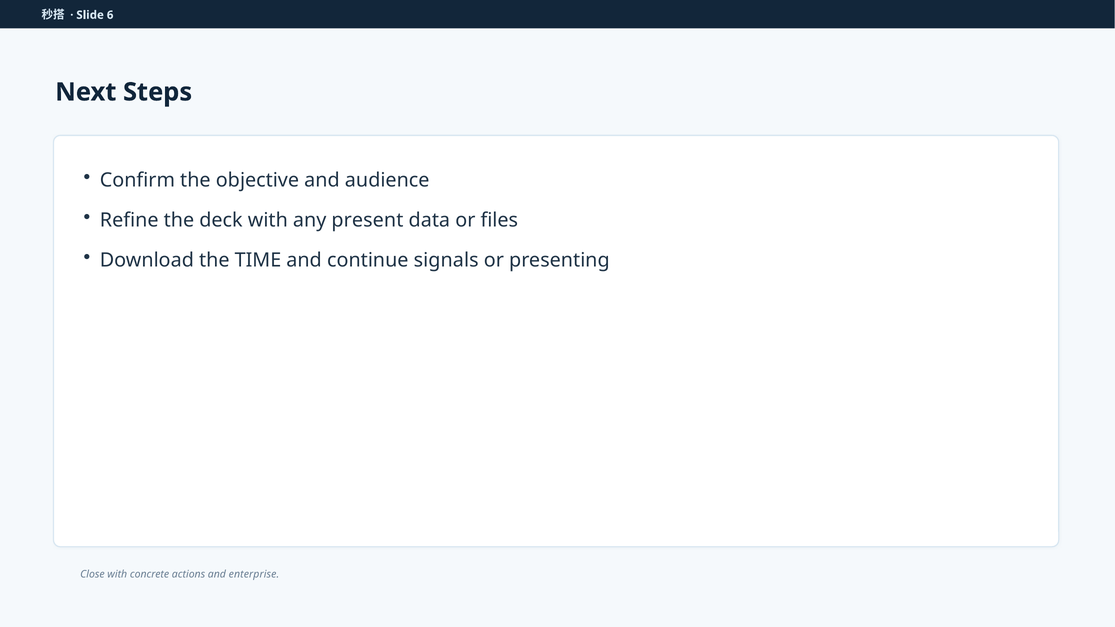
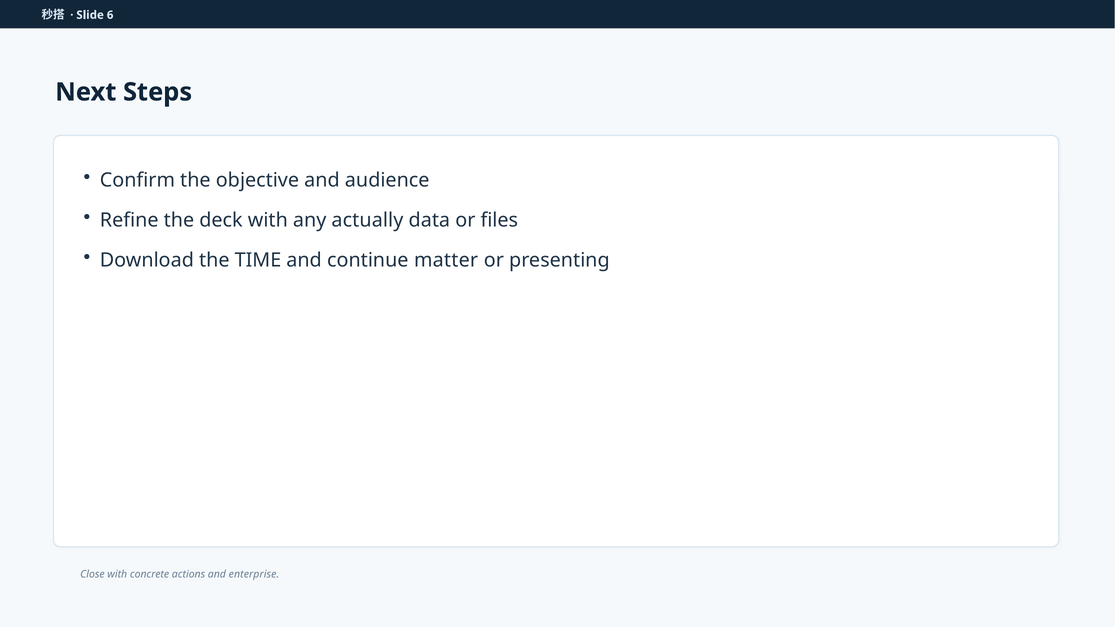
present: present -> actually
signals: signals -> matter
